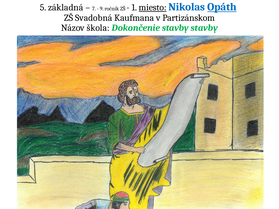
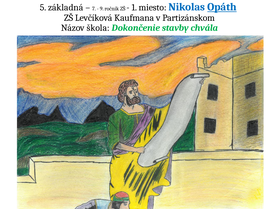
miesto underline: present -> none
Svadobná: Svadobná -> Levčíková
stavby stavby: stavby -> chvála
